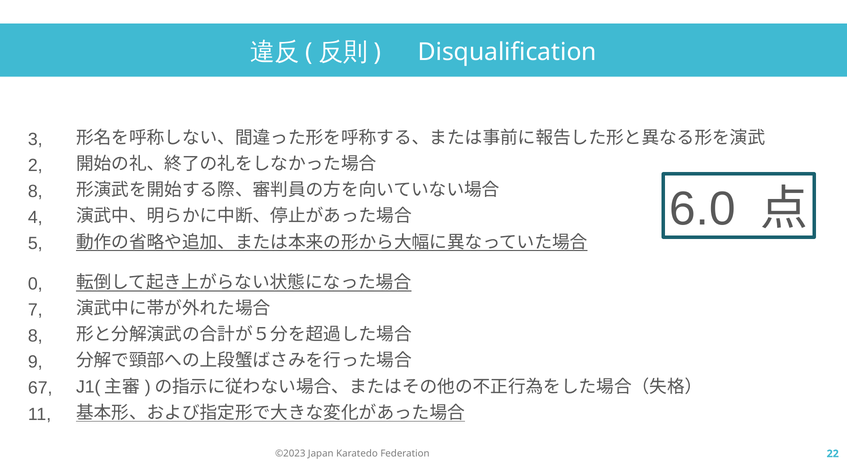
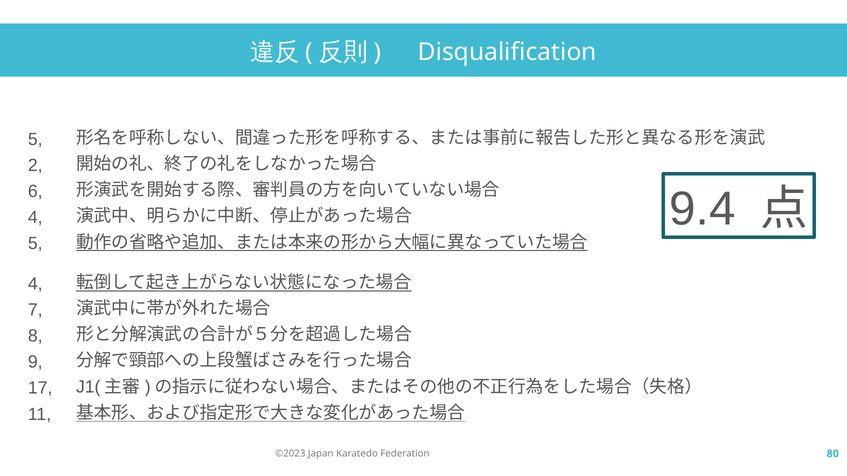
3 at (35, 139): 3 -> 5
8 at (35, 192): 8 -> 6
6.0: 6.0 -> 9.4
0 at (35, 284): 0 -> 4
67: 67 -> 17
22: 22 -> 80
